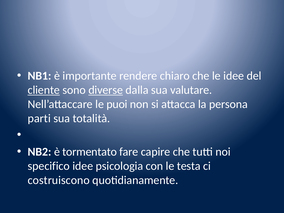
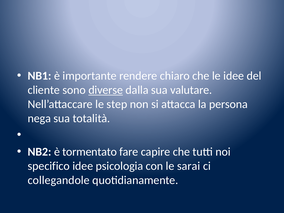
cliente underline: present -> none
puoi: puoi -> step
parti: parti -> nega
testa: testa -> sarai
costruiscono: costruiscono -> collegandole
